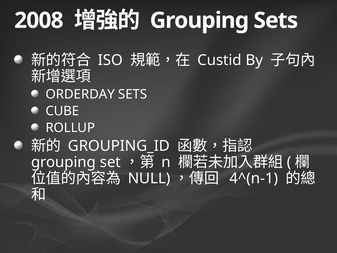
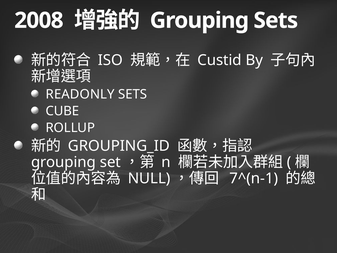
ORDERDAY: ORDERDAY -> READONLY
4^(n-1: 4^(n-1 -> 7^(n-1
